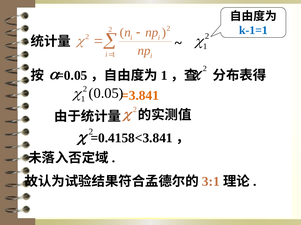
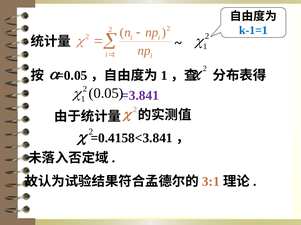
=3.841 colour: orange -> purple
